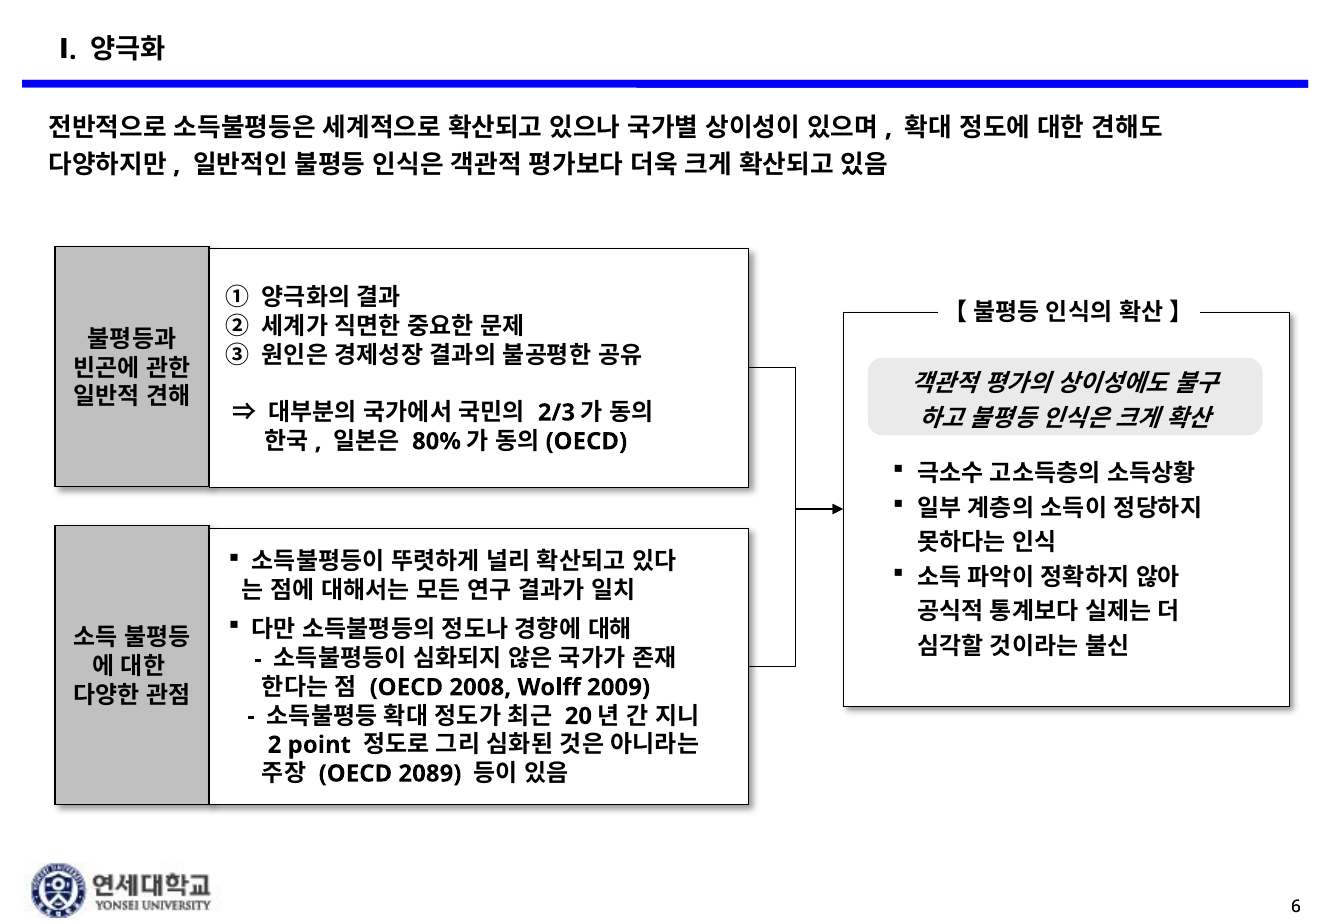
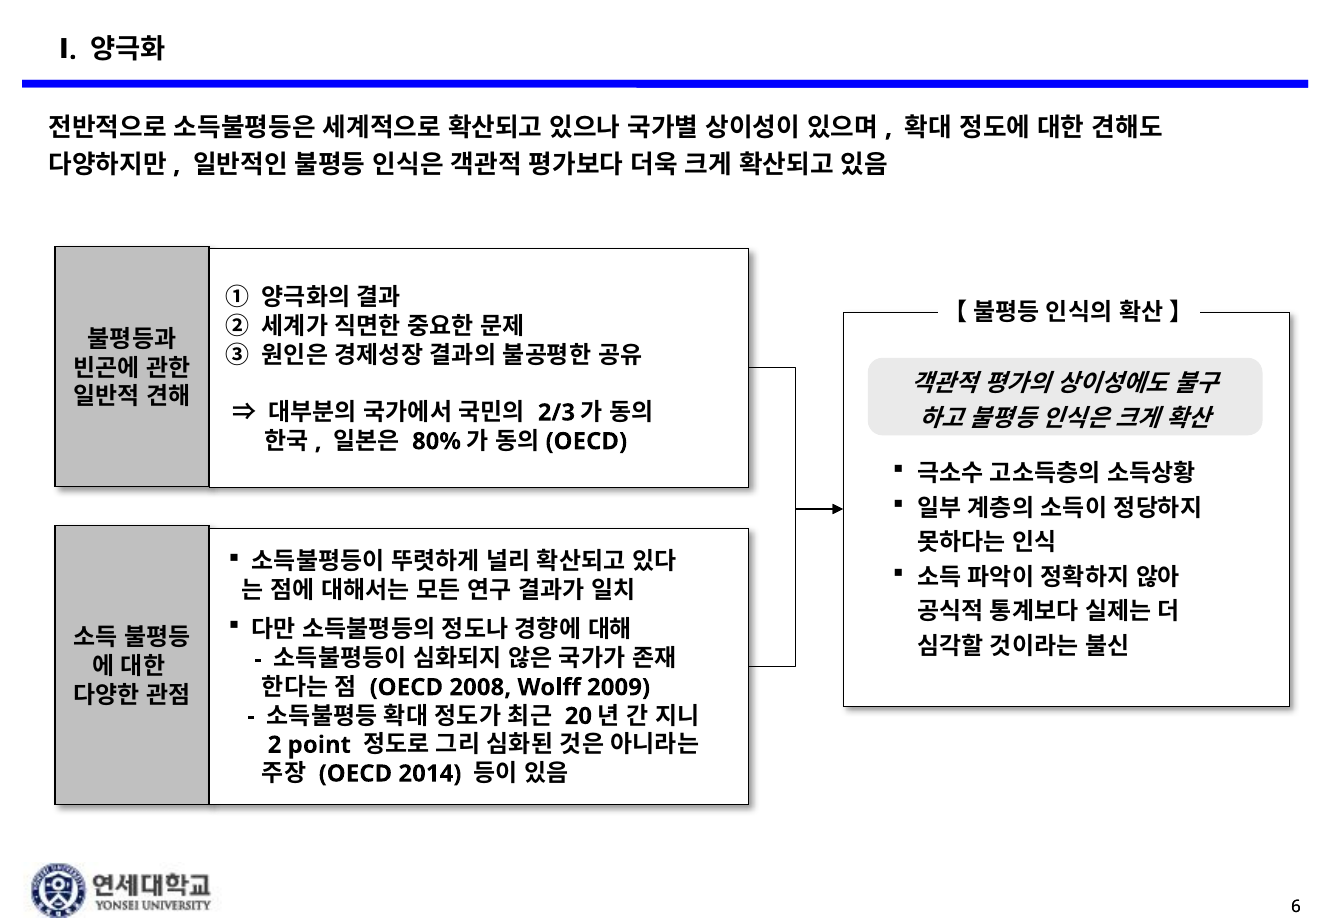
2089: 2089 -> 2014
